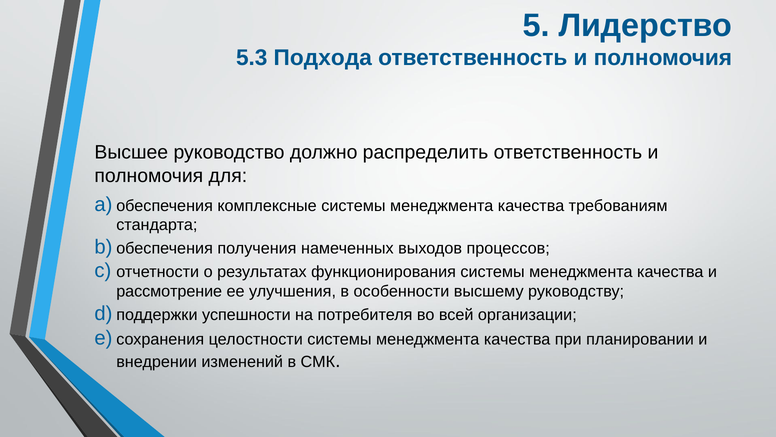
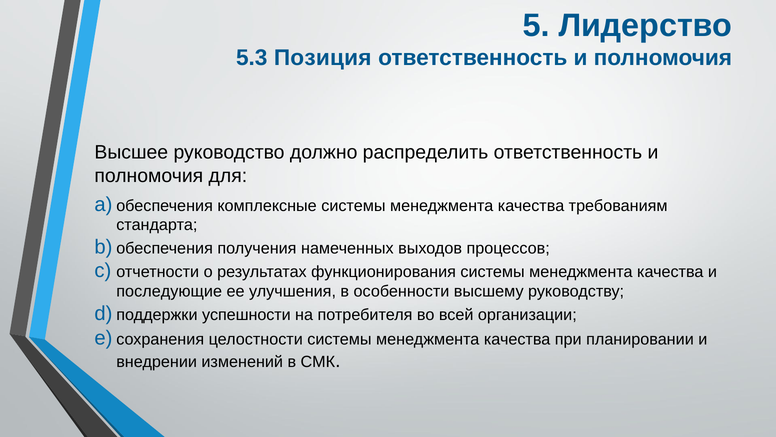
Подхода: Подхода -> Позиция
рассмотрение: рассмотрение -> последующие
